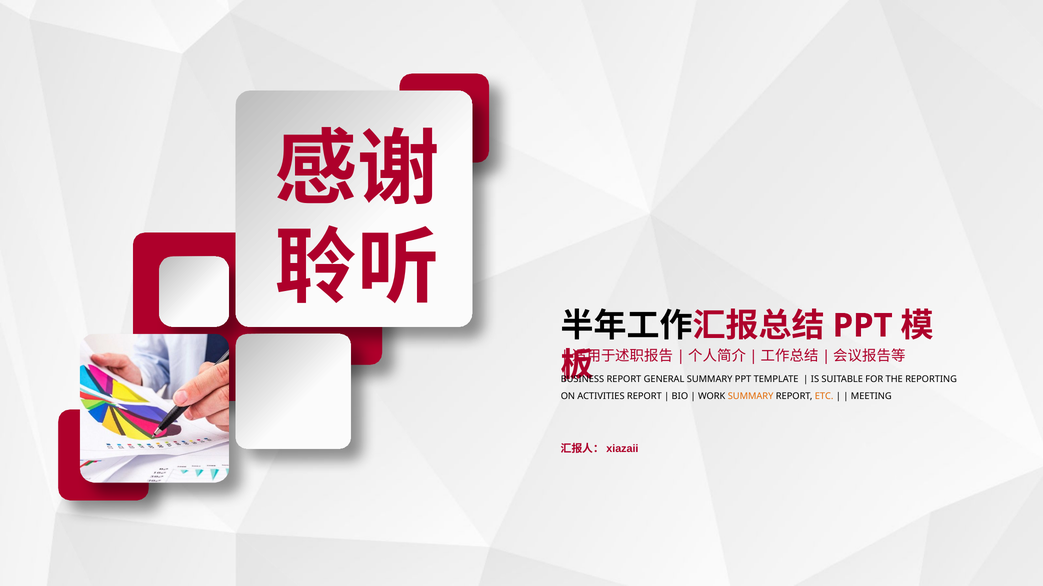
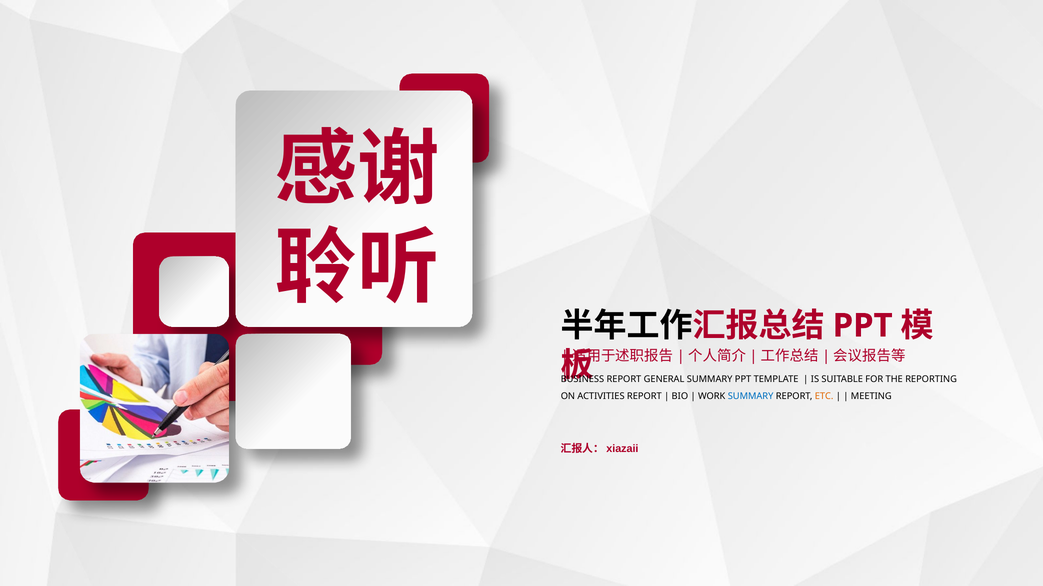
SUMMARY at (751, 397) colour: orange -> blue
